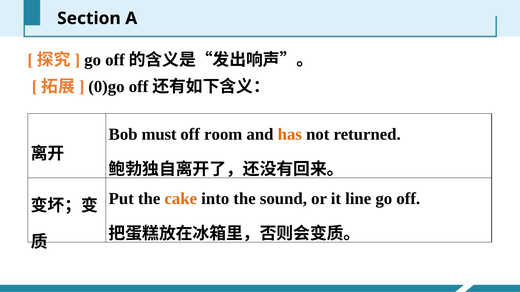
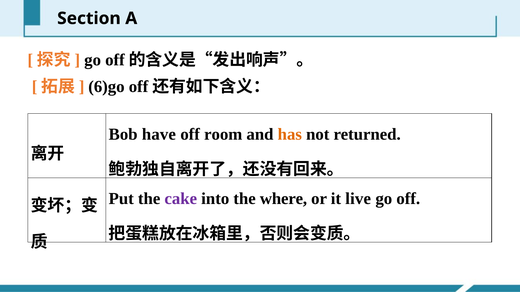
0)go: 0)go -> 6)go
must: must -> have
cake colour: orange -> purple
sound: sound -> where
line: line -> live
